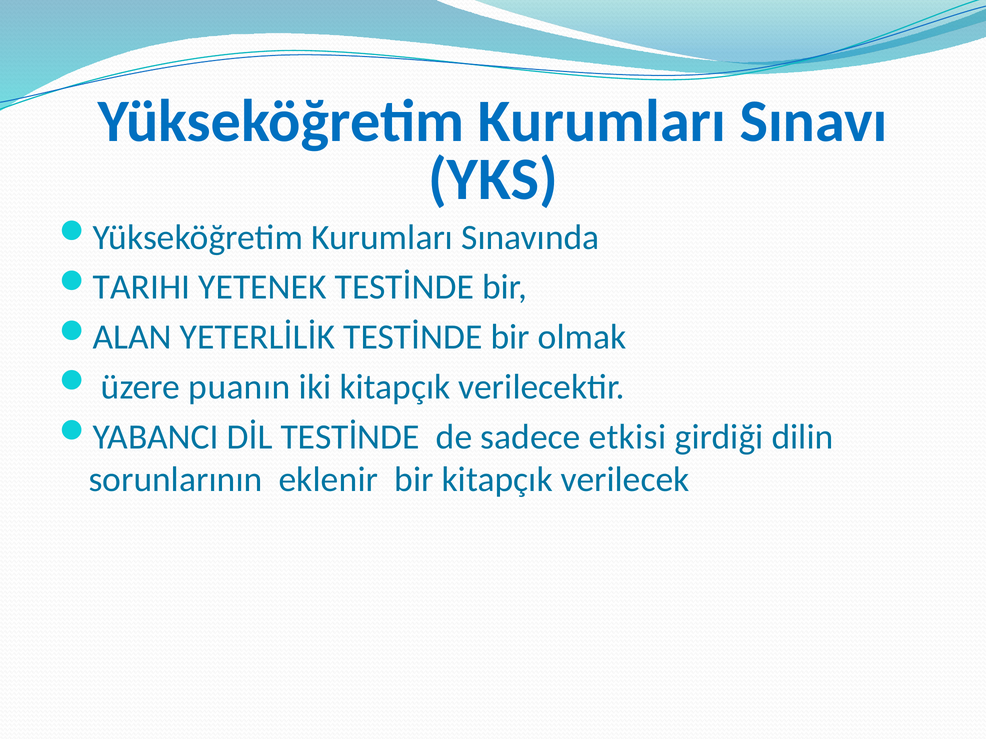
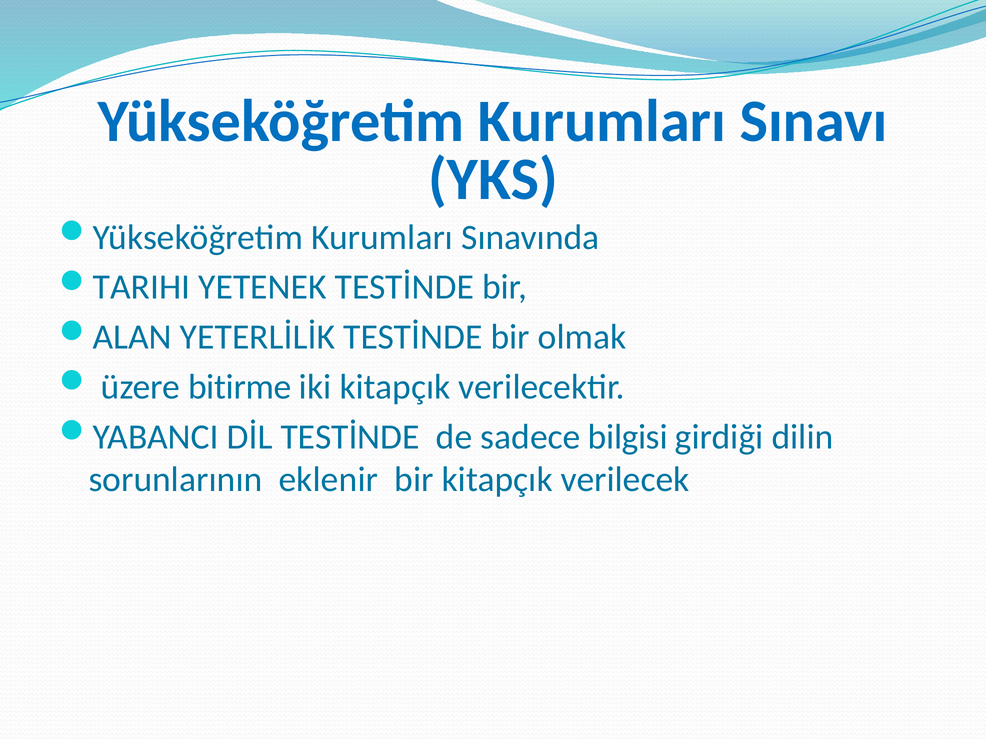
puanın: puanın -> bitirme
etkisi: etkisi -> bilgisi
